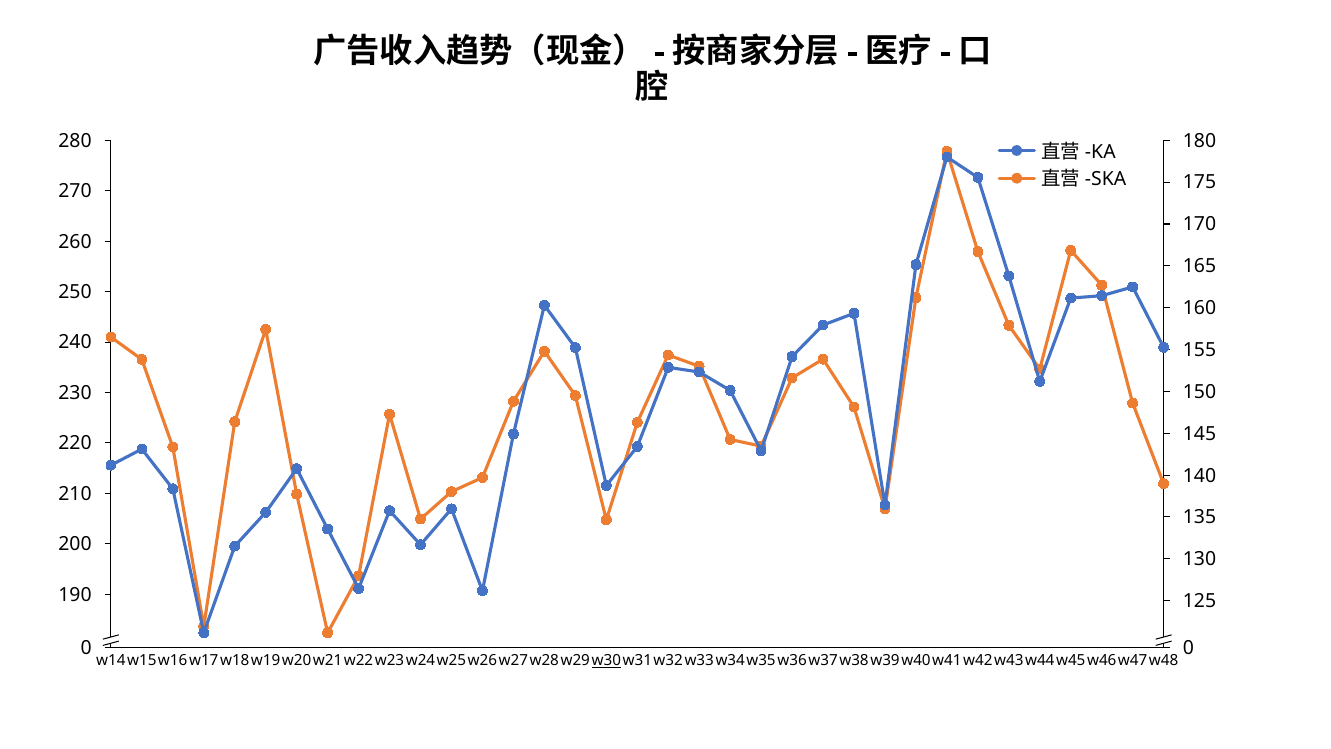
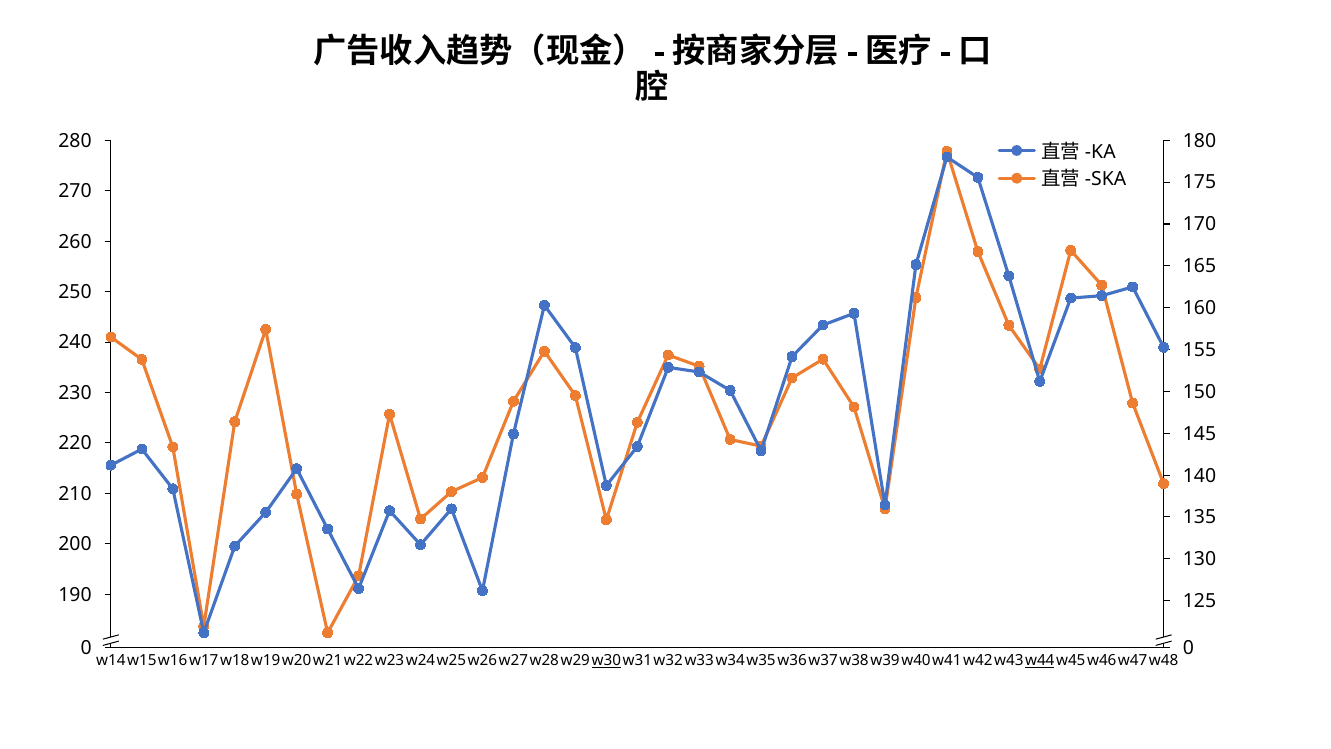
w44 underline: none -> present
